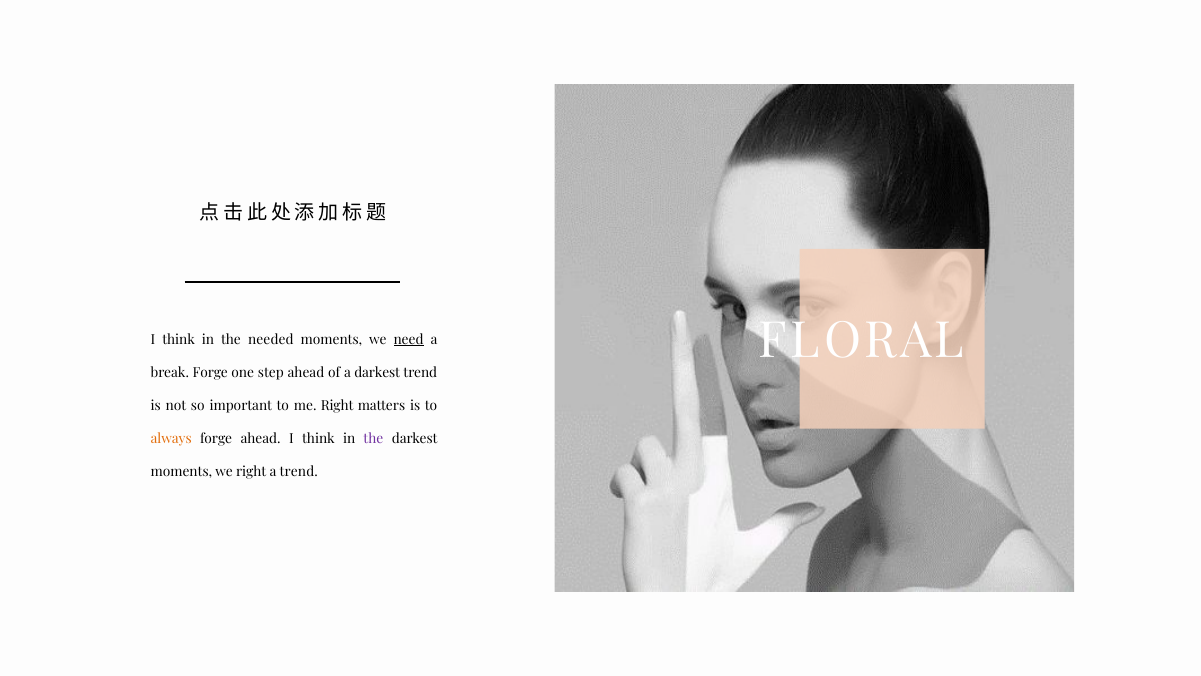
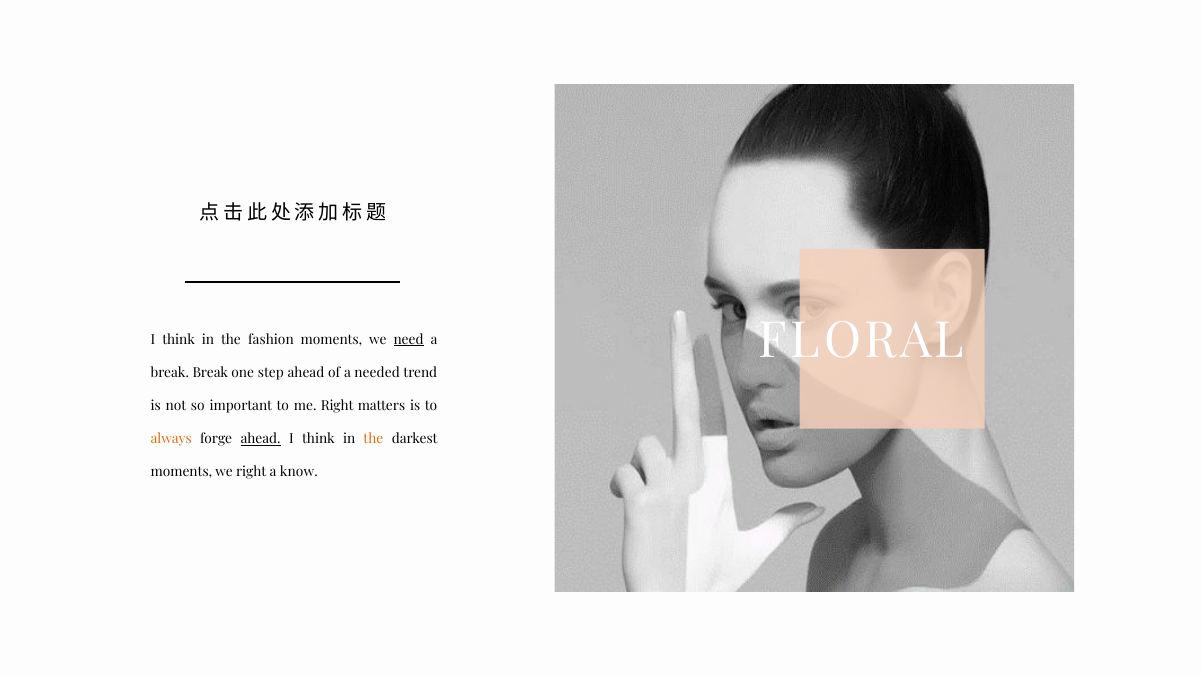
needed: needed -> fashion
break Forge: Forge -> Break
a darkest: darkest -> needed
ahead at (261, 439) underline: none -> present
the at (373, 439) colour: purple -> orange
a trend: trend -> know
